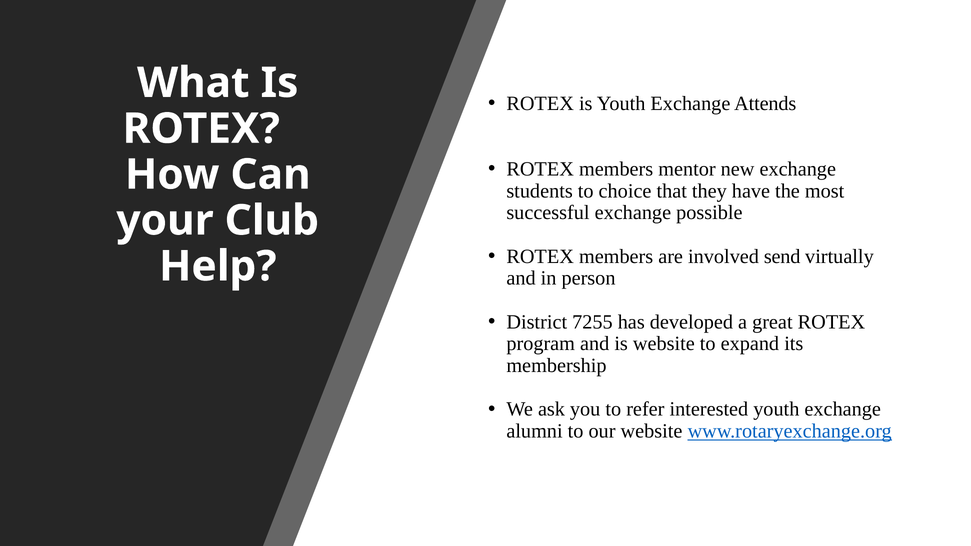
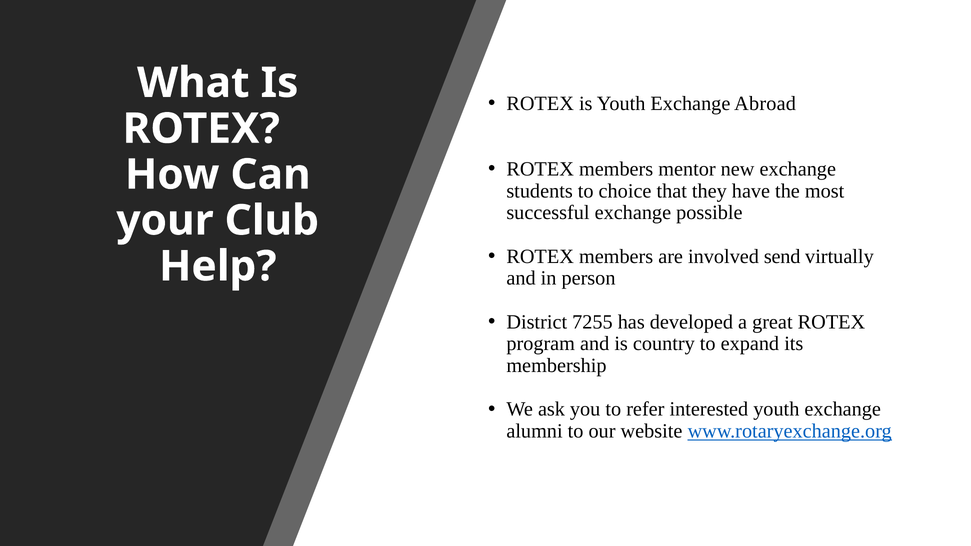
Attends: Attends -> Abroad
is website: website -> country
